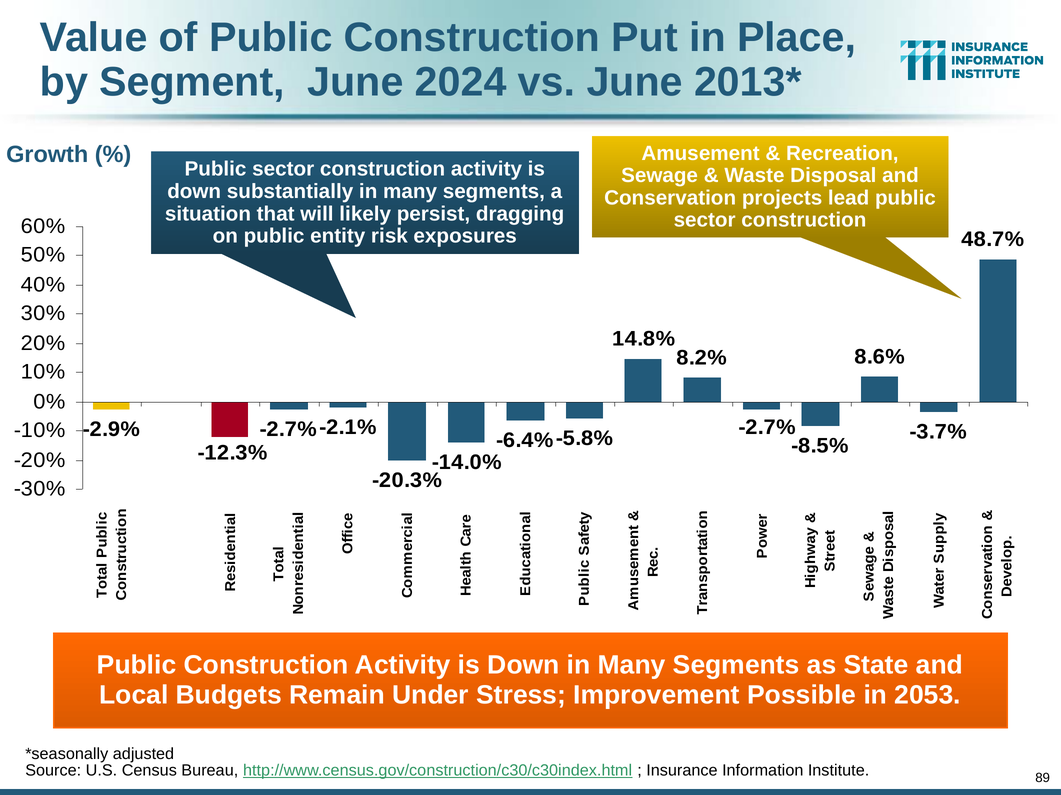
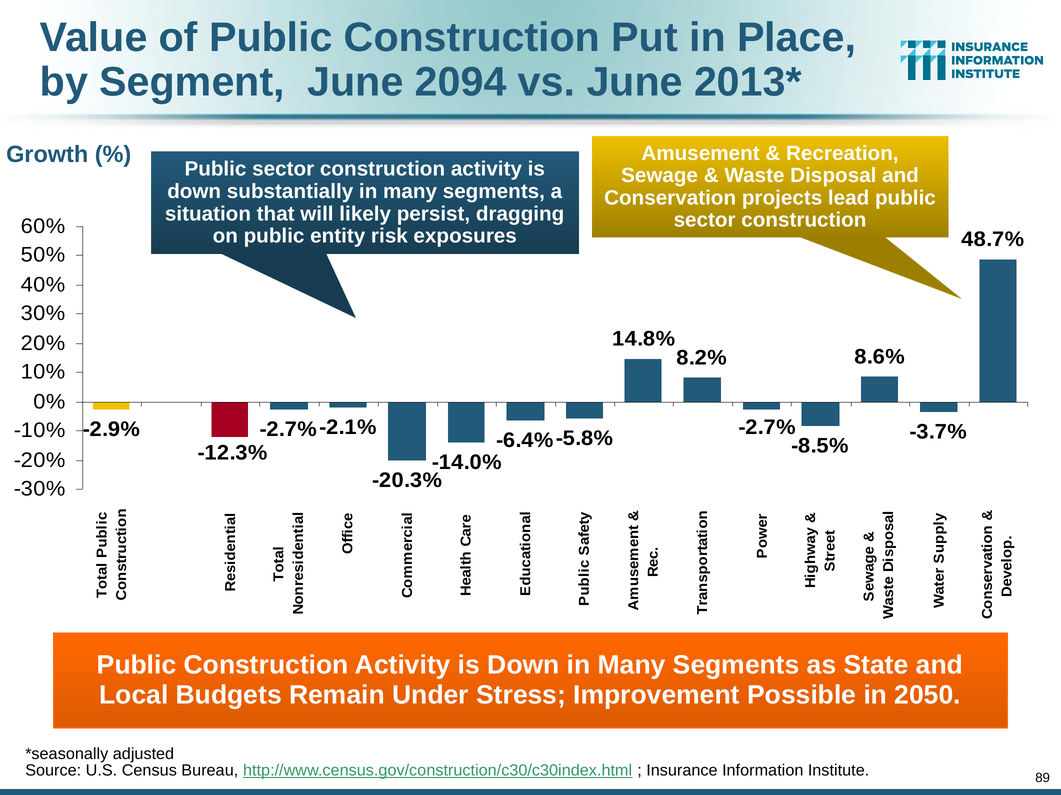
2024: 2024 -> 2094
2053: 2053 -> 2050
